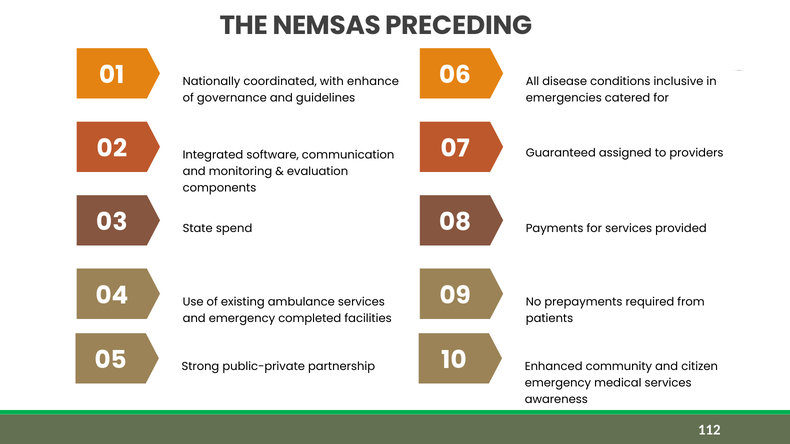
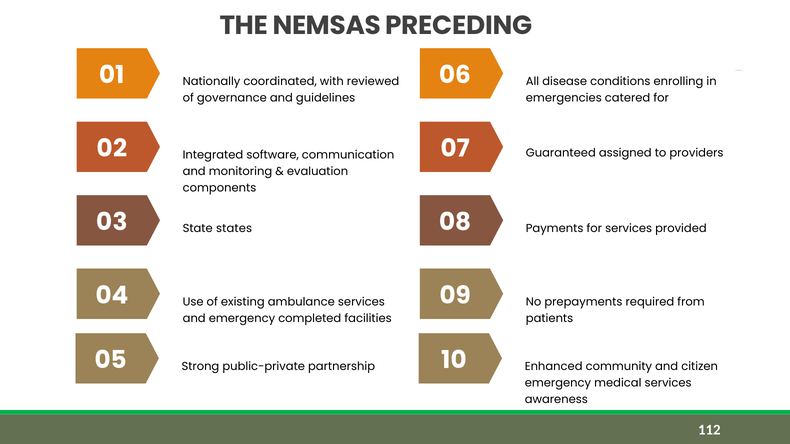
enhance: enhance -> reviewed
inclusive: inclusive -> enrolling
spend: spend -> states
